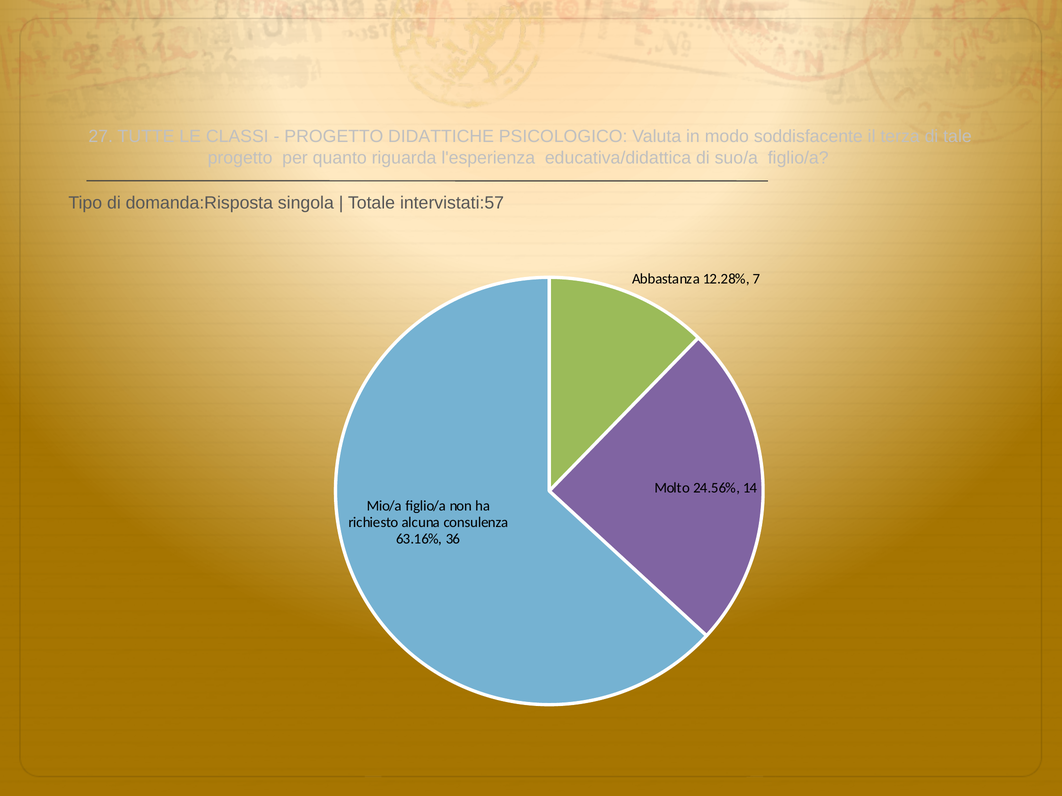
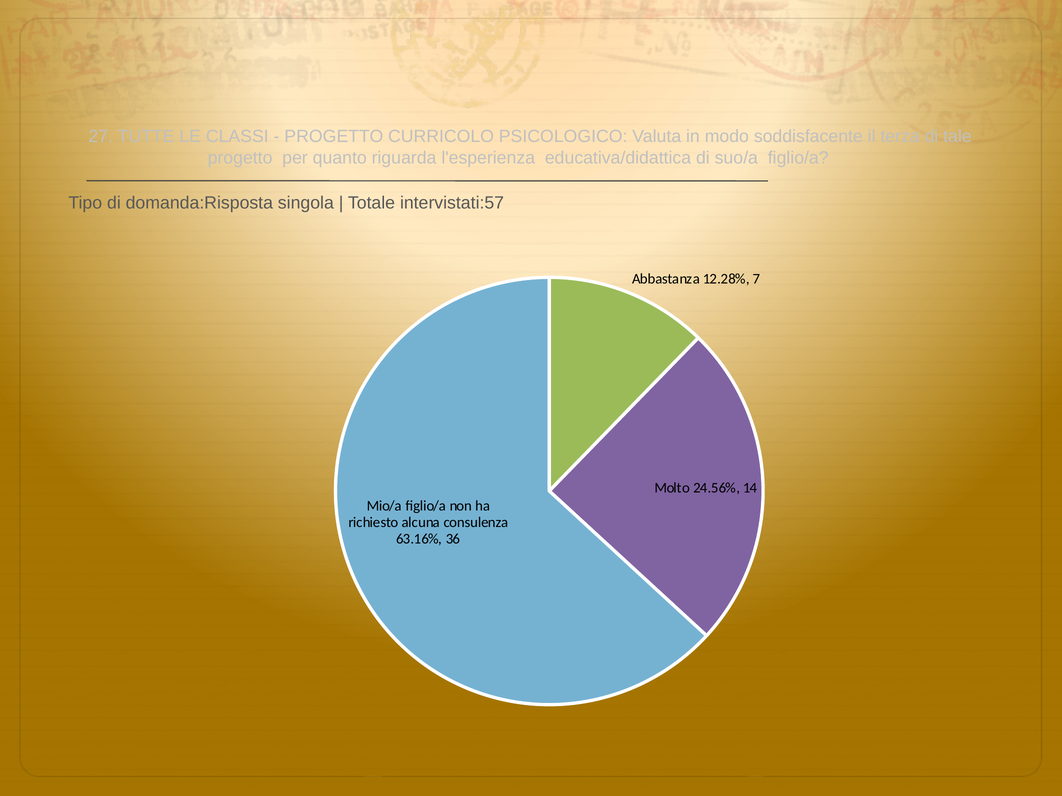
DIDATTICHE: DIDATTICHE -> CURRICOLO
